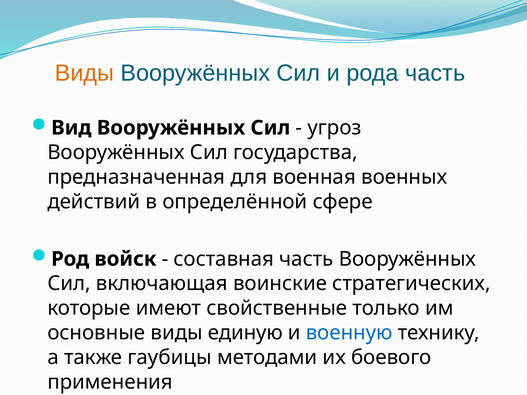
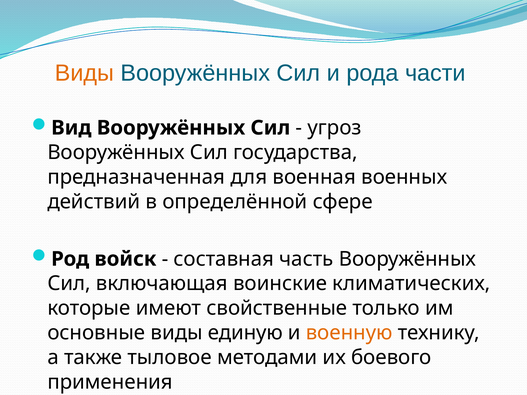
рода часть: часть -> части
стратегических: стратегических -> климатических
военную colour: blue -> orange
гаубицы: гаубицы -> тыловое
